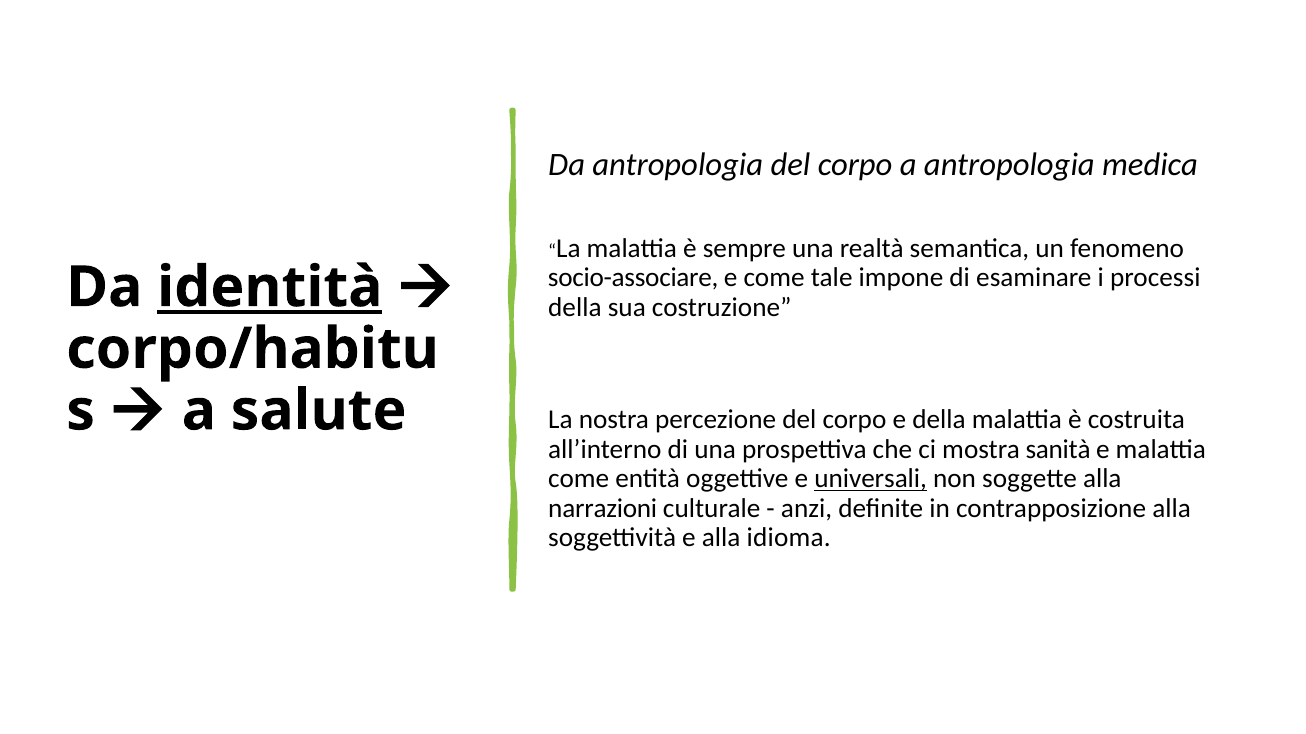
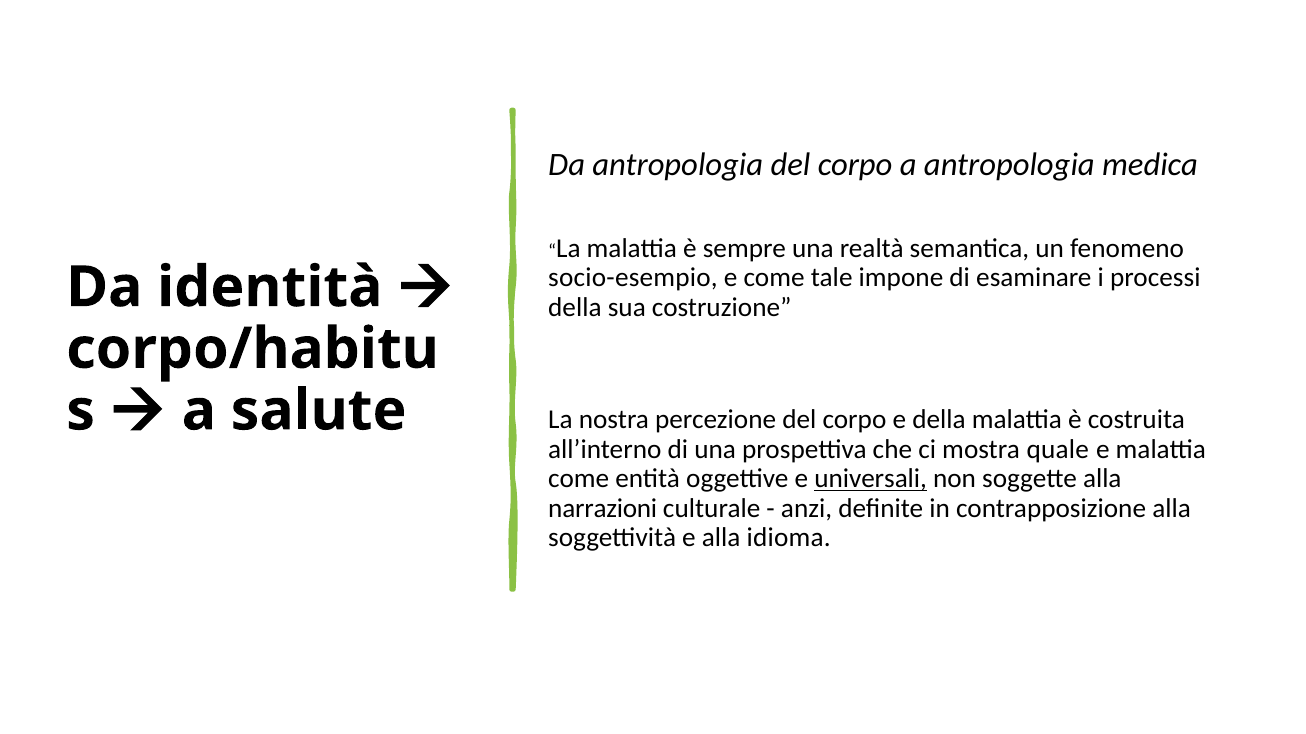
socio-associare: socio-associare -> socio-esempio
identità underline: present -> none
sanità: sanità -> quale
